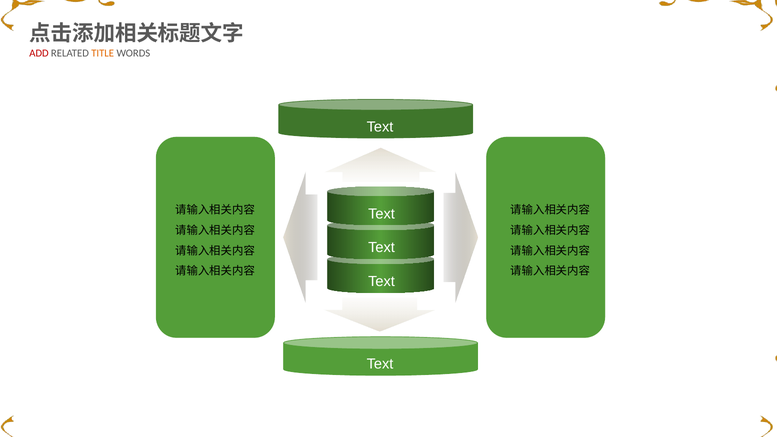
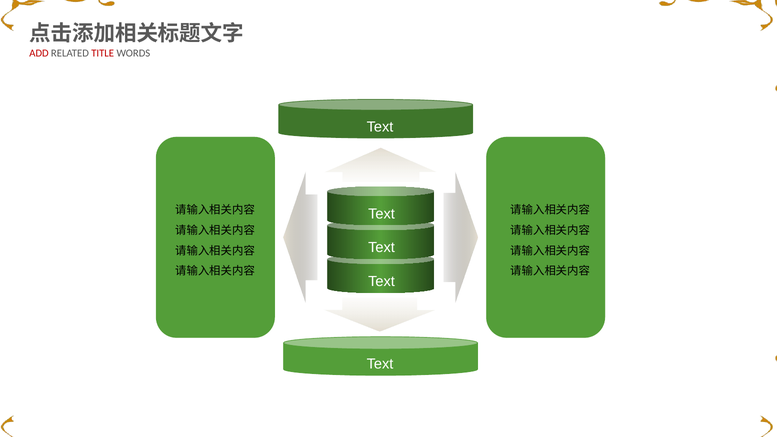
TITLE colour: orange -> red
